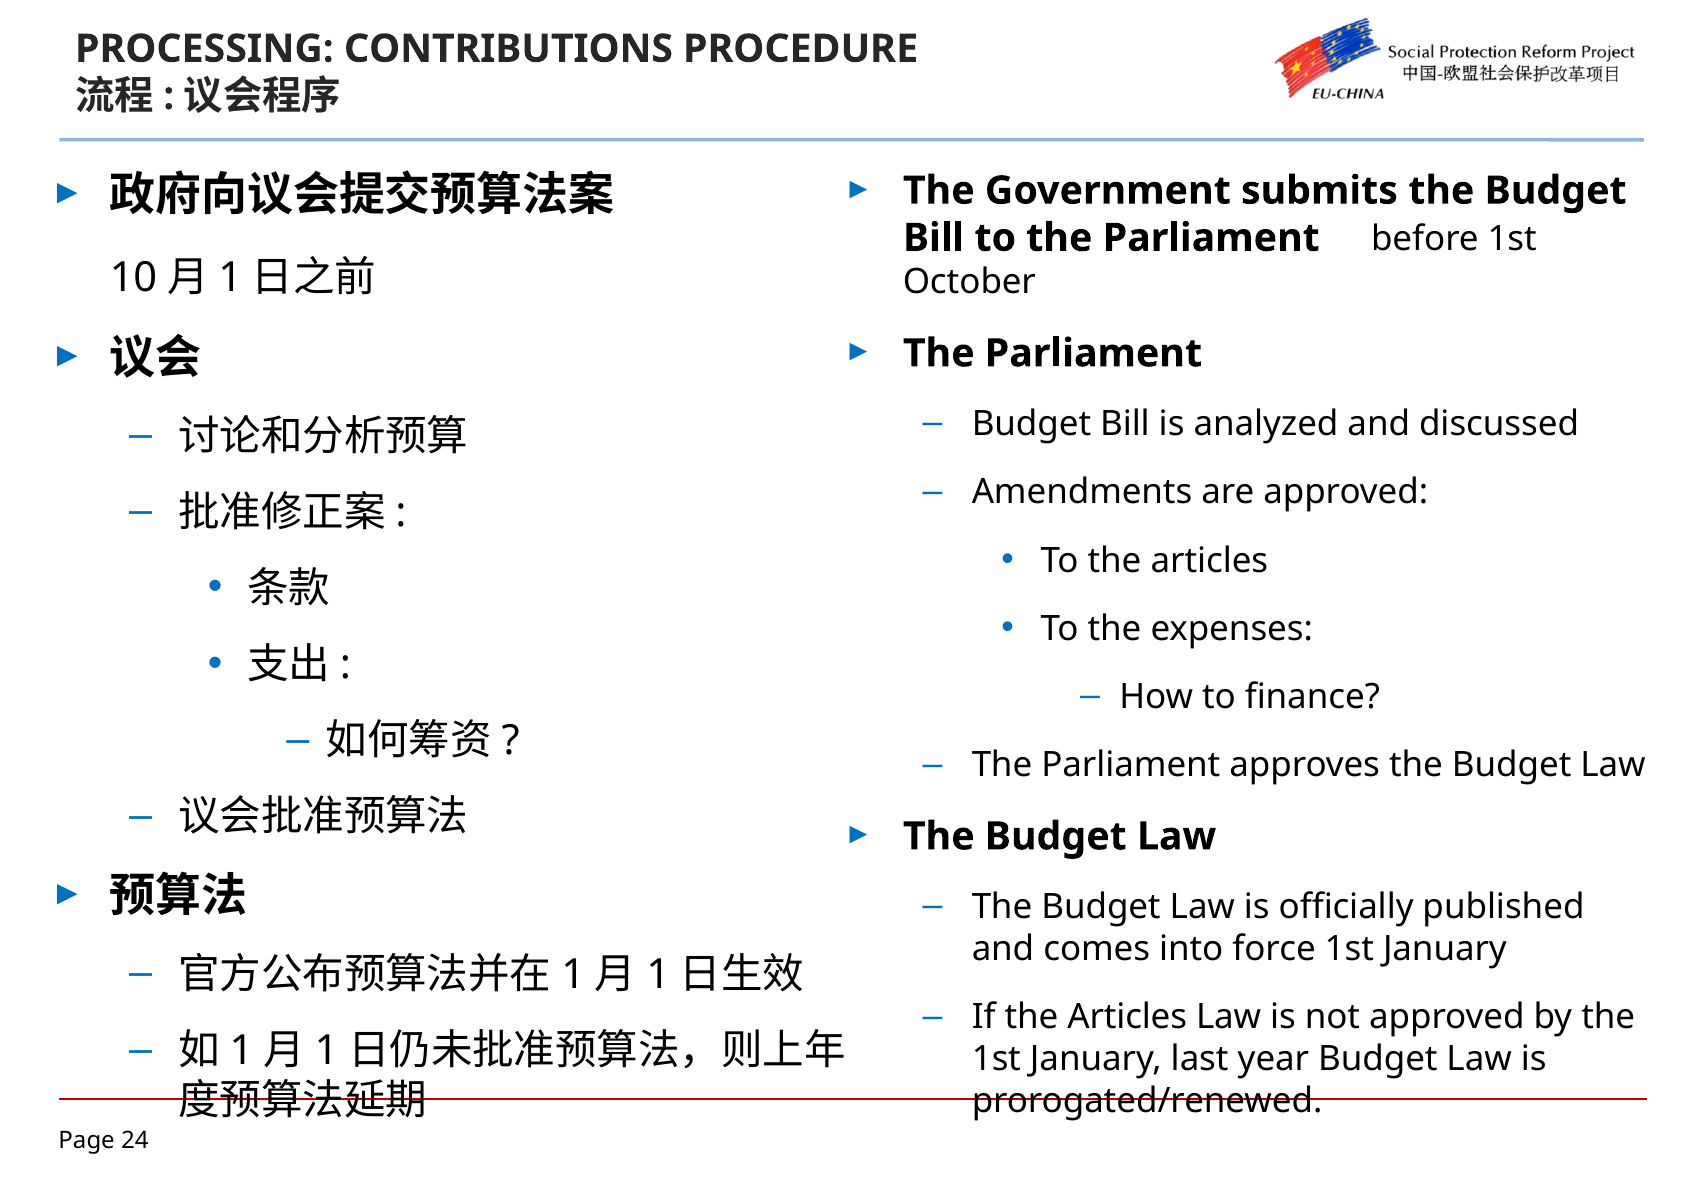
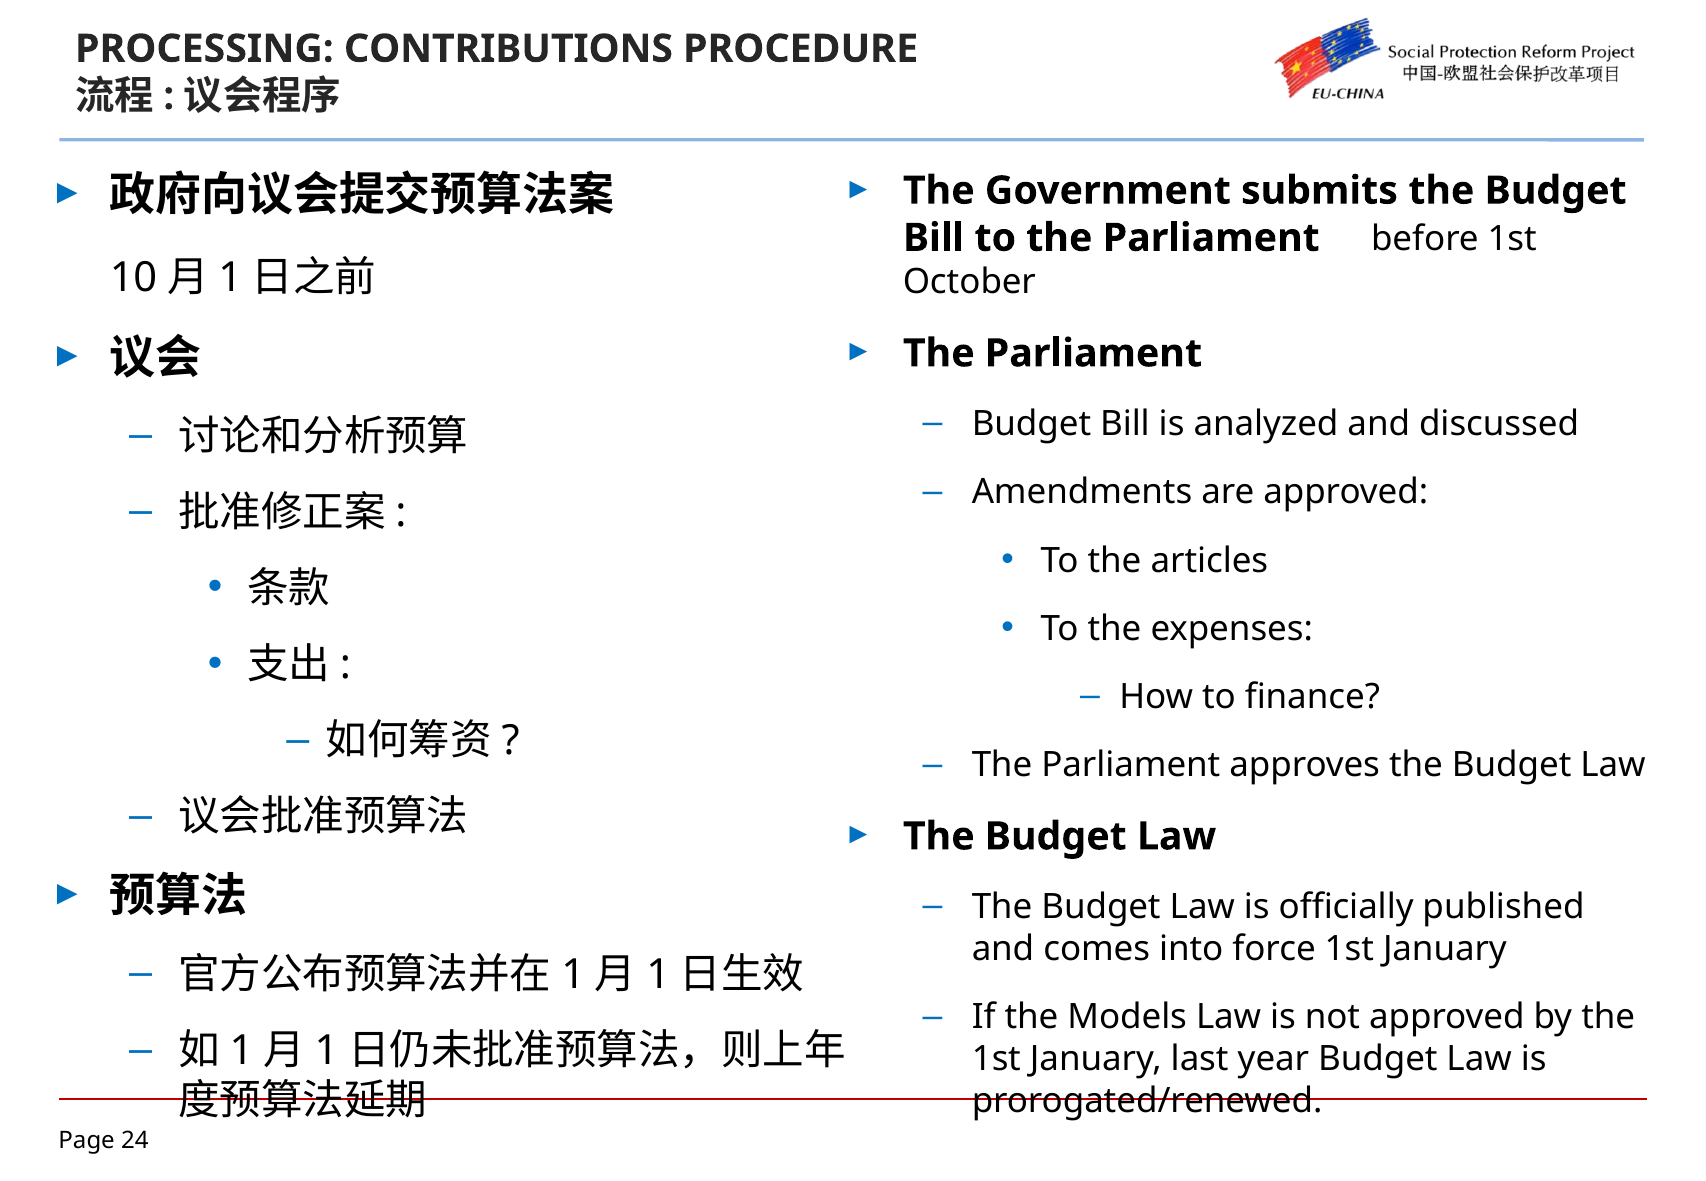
If the Articles: Articles -> Models
